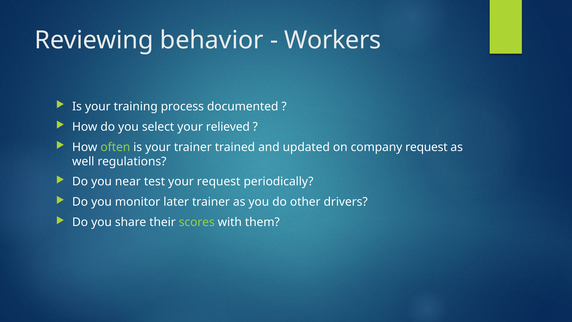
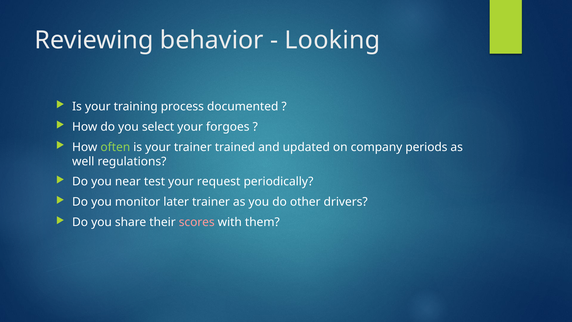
Workers: Workers -> Looking
relieved: relieved -> forgoes
company request: request -> periods
scores colour: light green -> pink
